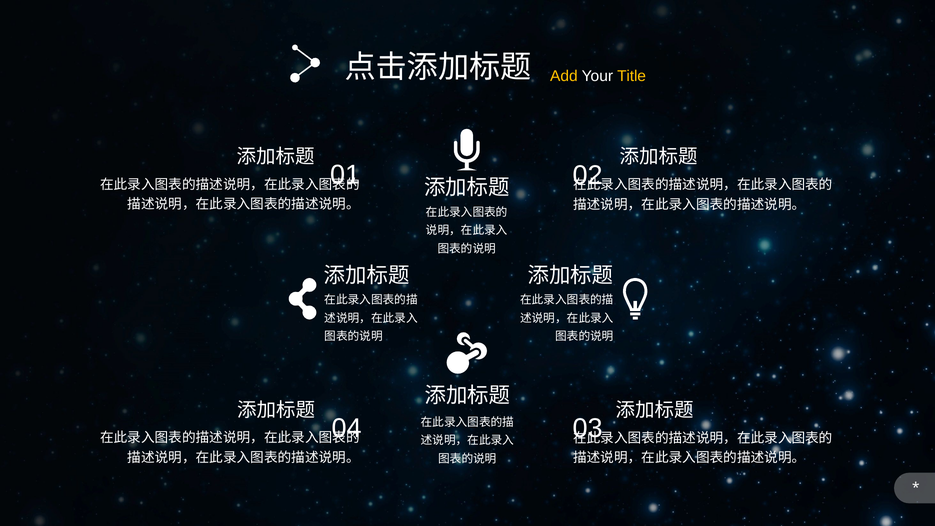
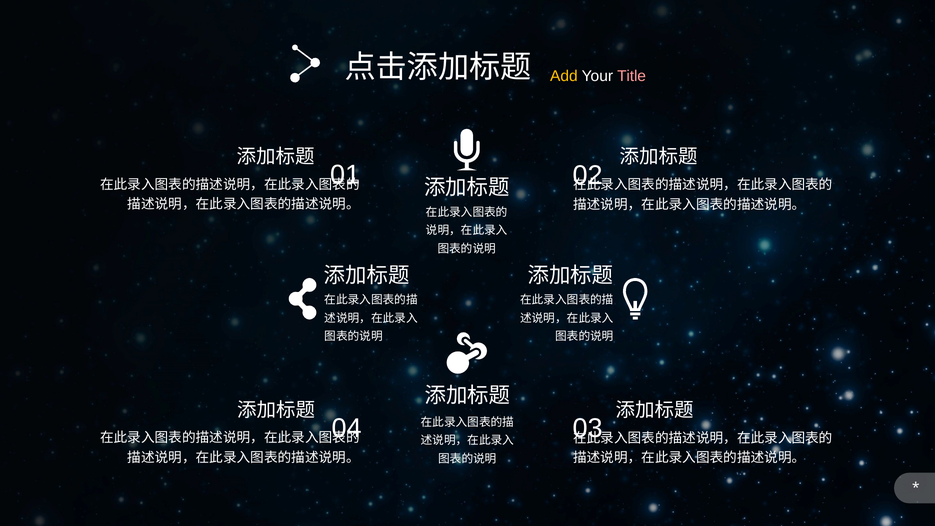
Title colour: yellow -> pink
